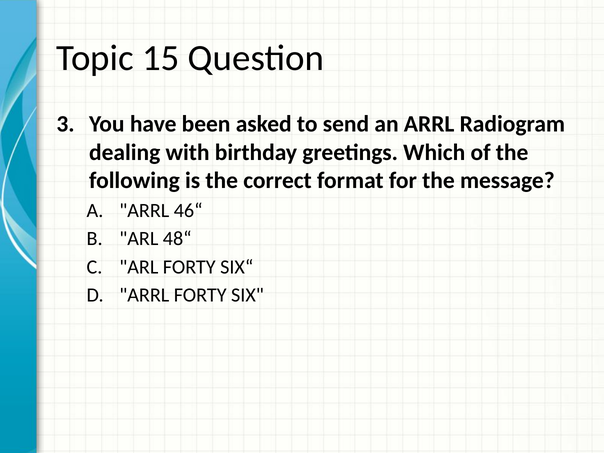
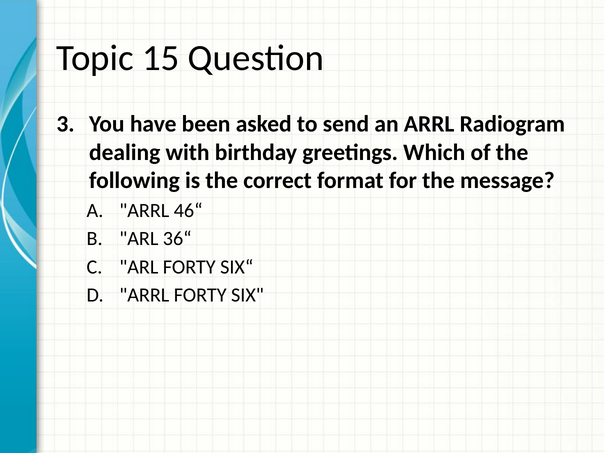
48“: 48“ -> 36“
